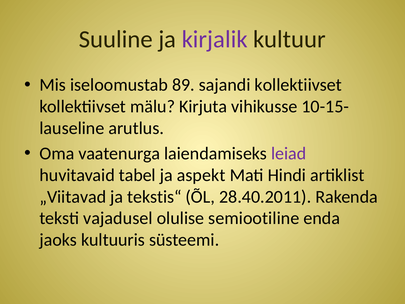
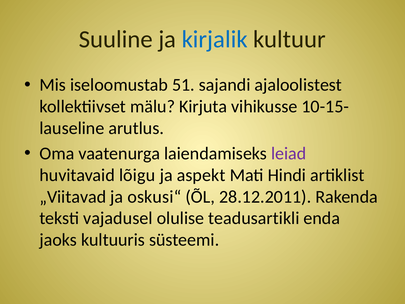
kirjalik colour: purple -> blue
89: 89 -> 51
sajandi kollektiivset: kollektiivset -> ajaloolistest
tabel: tabel -> lõigu
tekstis“: tekstis“ -> oskusi“
28.40.2011: 28.40.2011 -> 28.12.2011
semiootiline: semiootiline -> teadusartikli
